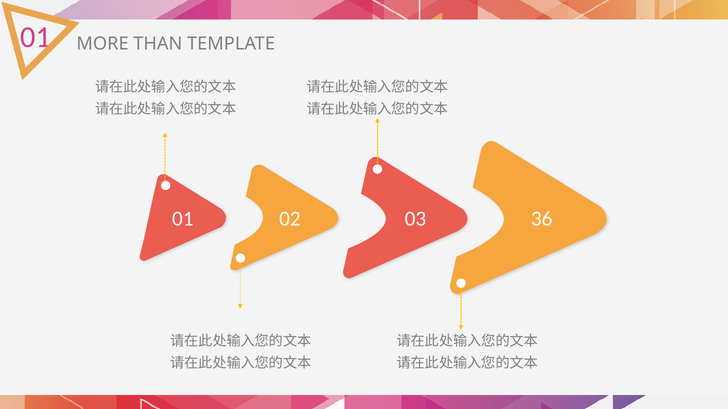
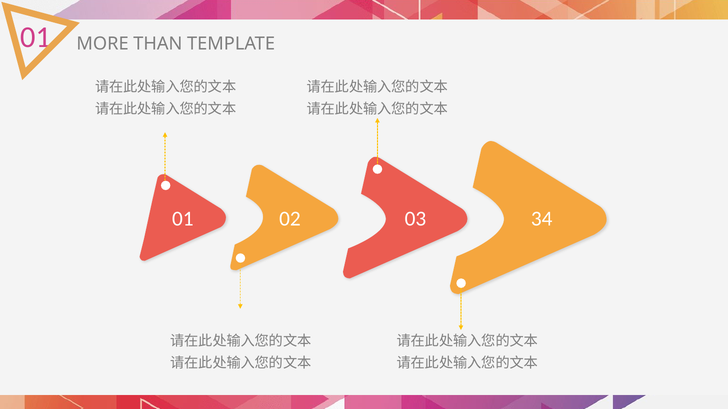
36: 36 -> 34
